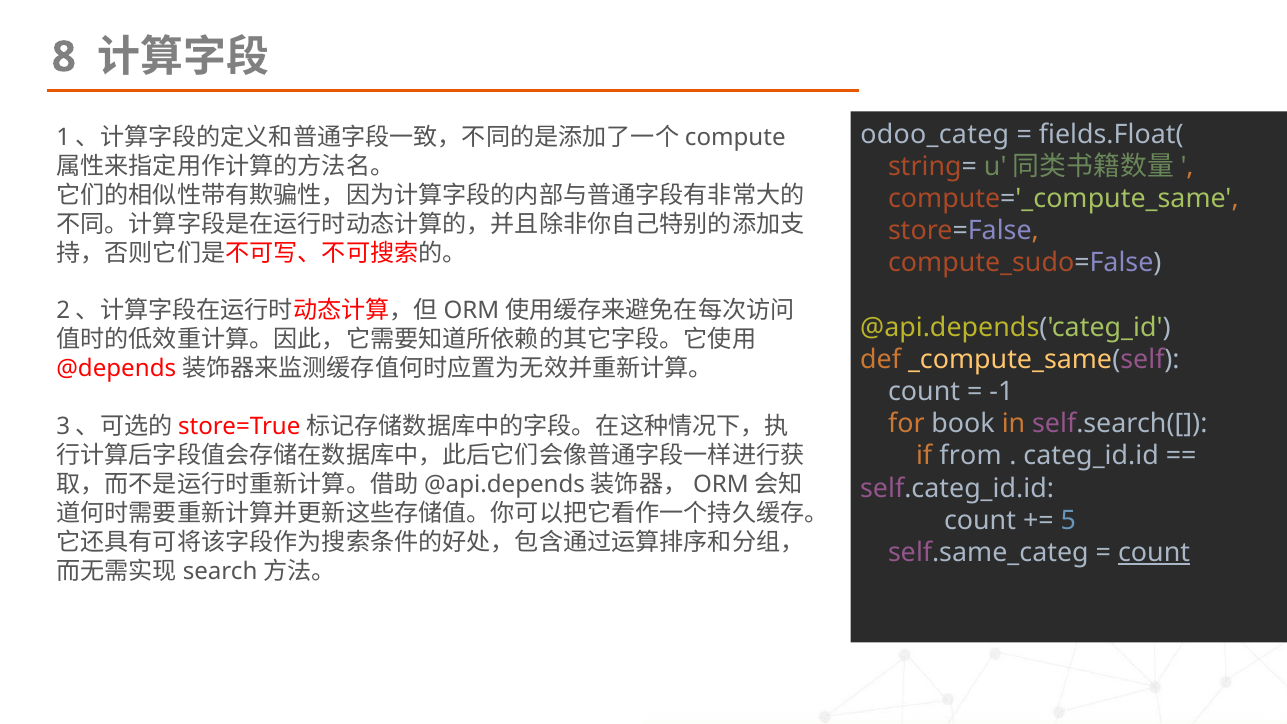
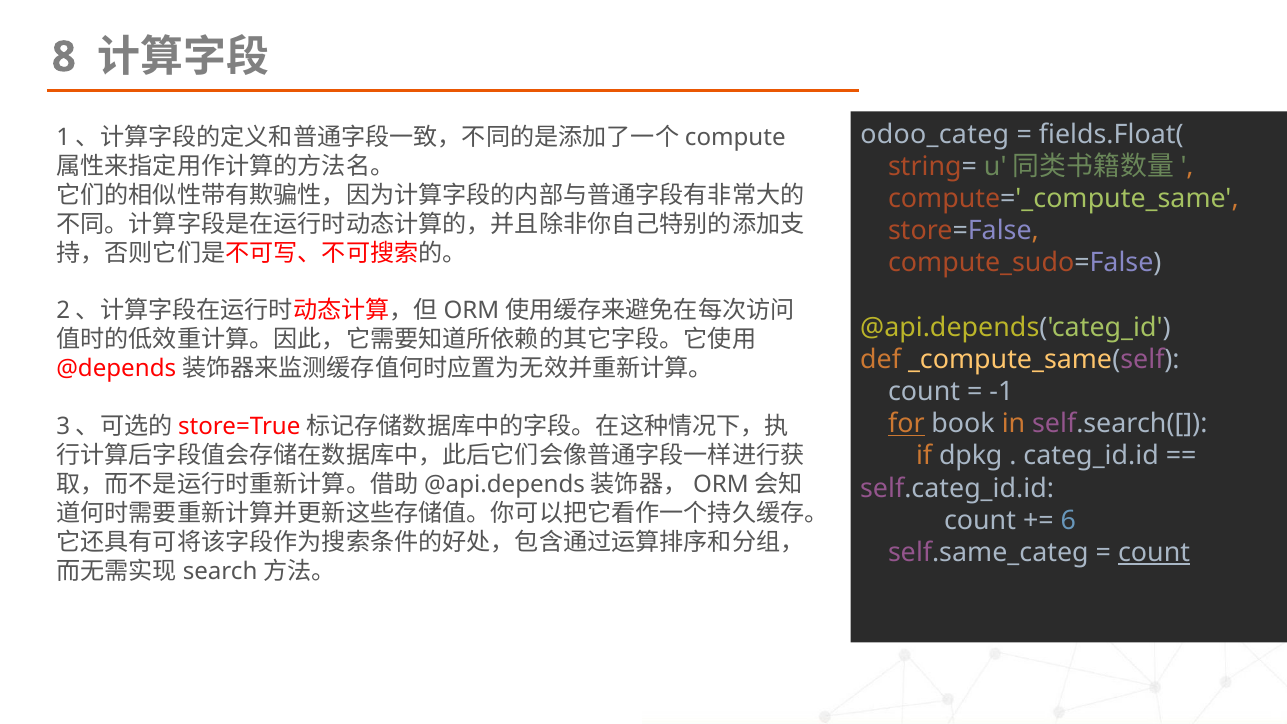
for underline: none -> present
from: from -> dpkg
5: 5 -> 6
